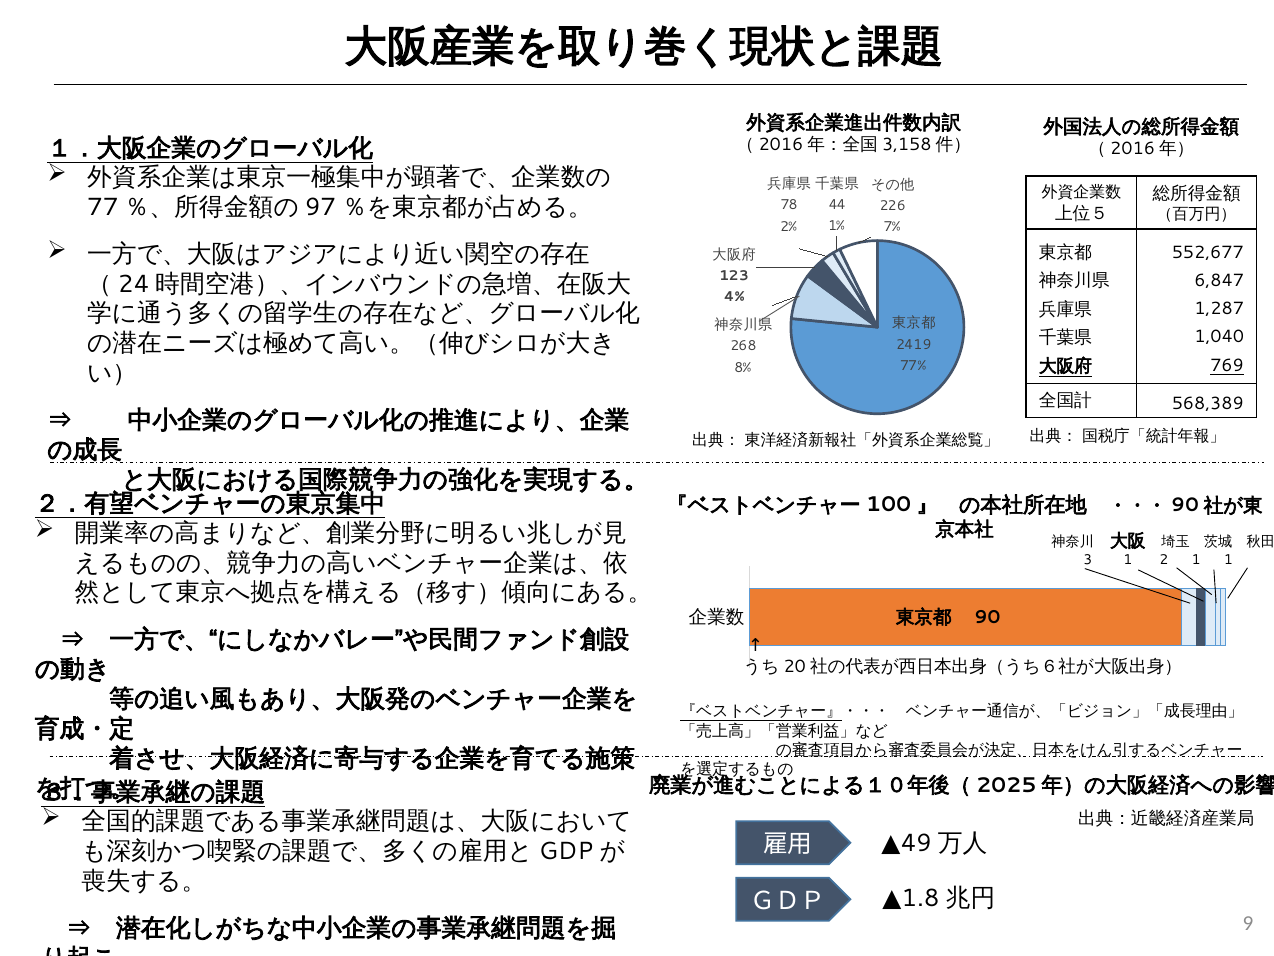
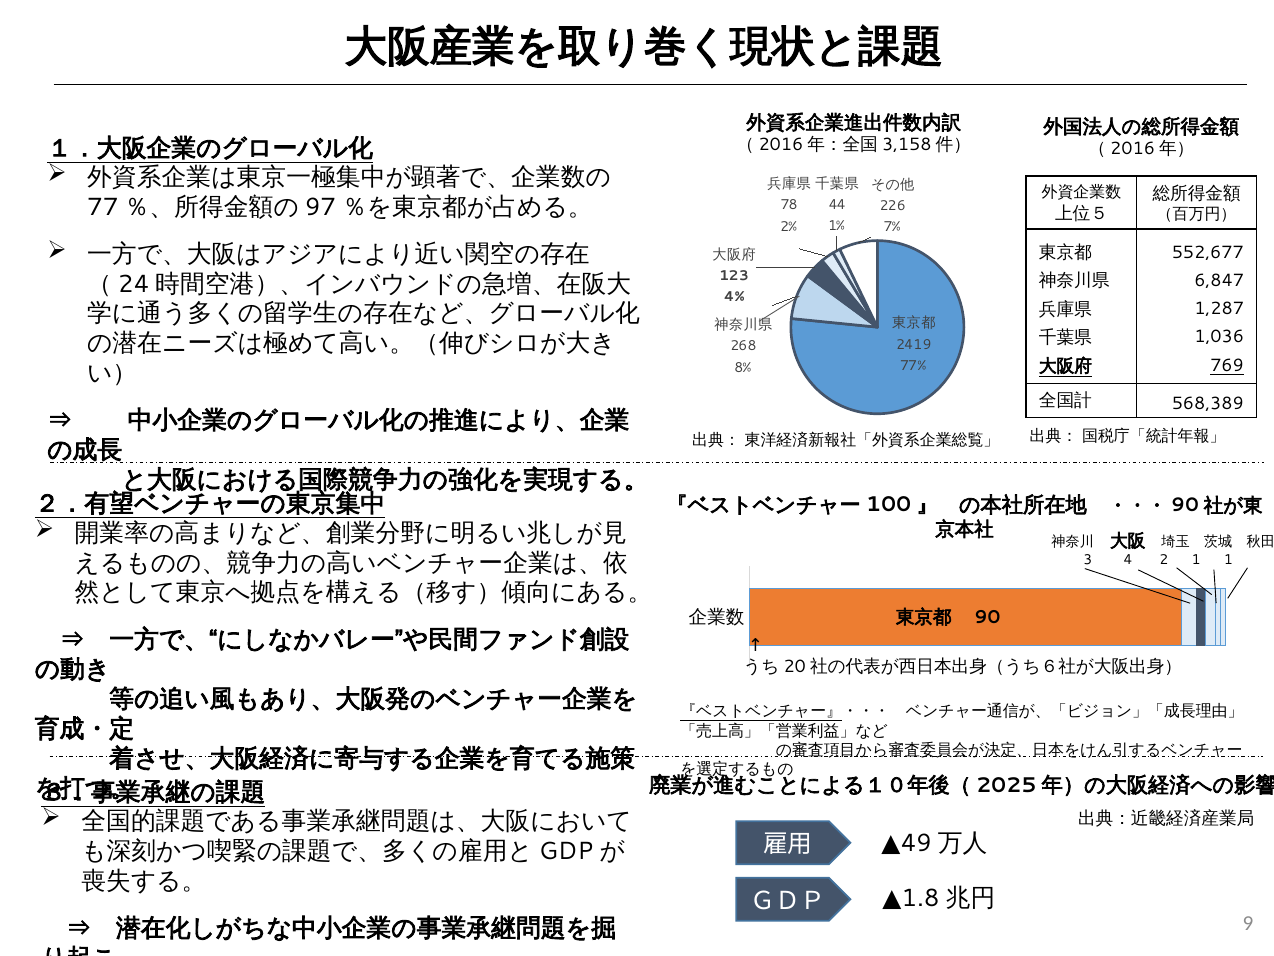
1,040: 1,040 -> 1,036
3 1: 1 -> 4
